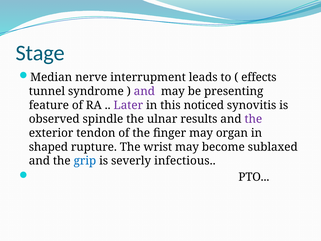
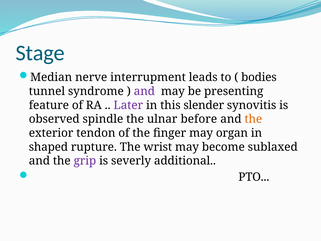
effects: effects -> bodies
noticed: noticed -> slender
results: results -> before
the at (253, 119) colour: purple -> orange
grip colour: blue -> purple
infectious: infectious -> additional
